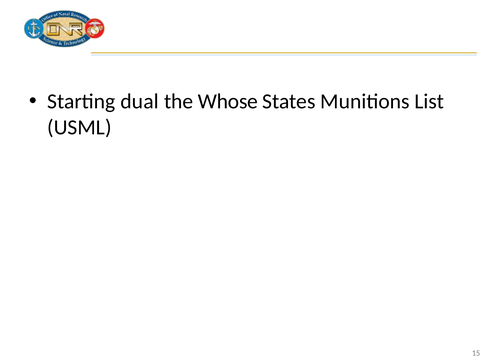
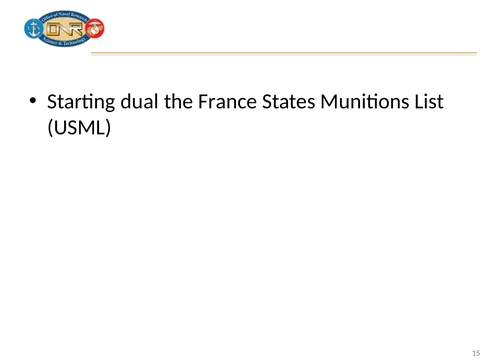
Whose: Whose -> France
